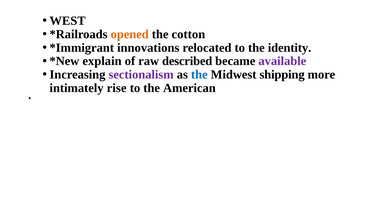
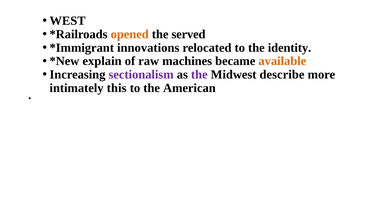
cotton: cotton -> served
described: described -> machines
available colour: purple -> orange
the at (199, 75) colour: blue -> purple
shipping: shipping -> describe
rise: rise -> this
